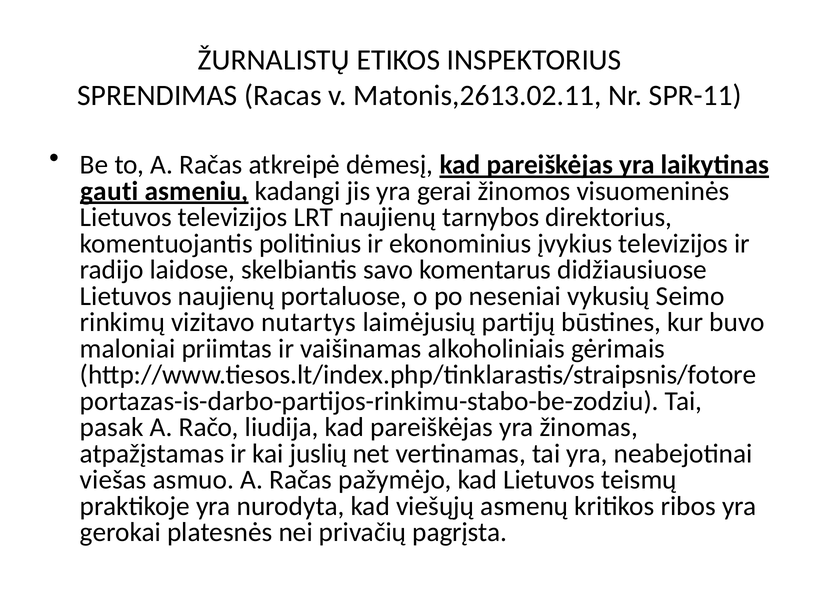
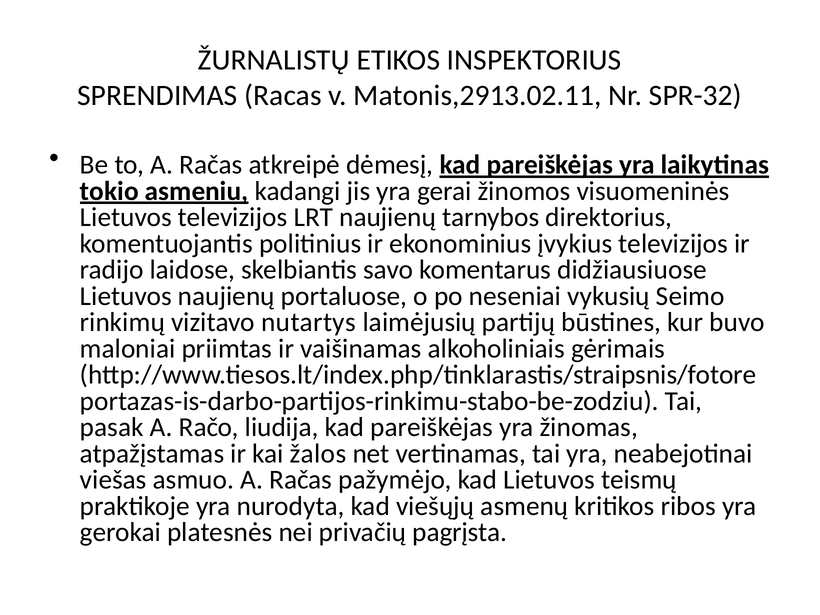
Matonis,2613.02.11: Matonis,2613.02.11 -> Matonis,2913.02.11
SPR-11: SPR-11 -> SPR-32
gauti: gauti -> tokio
juslių: juslių -> žalos
